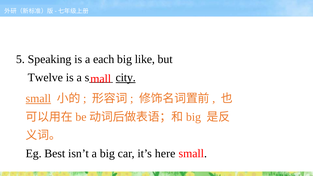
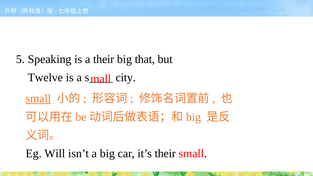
a each: each -> their
like: like -> that
city underline: present -> none
Best: Best -> Will
it’s here: here -> their
